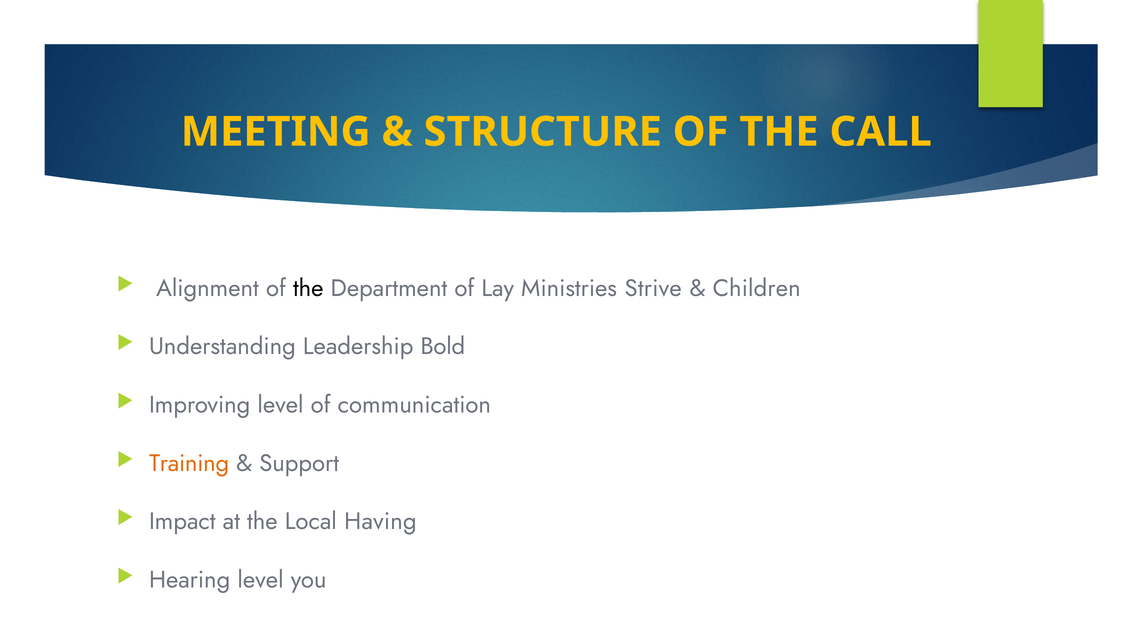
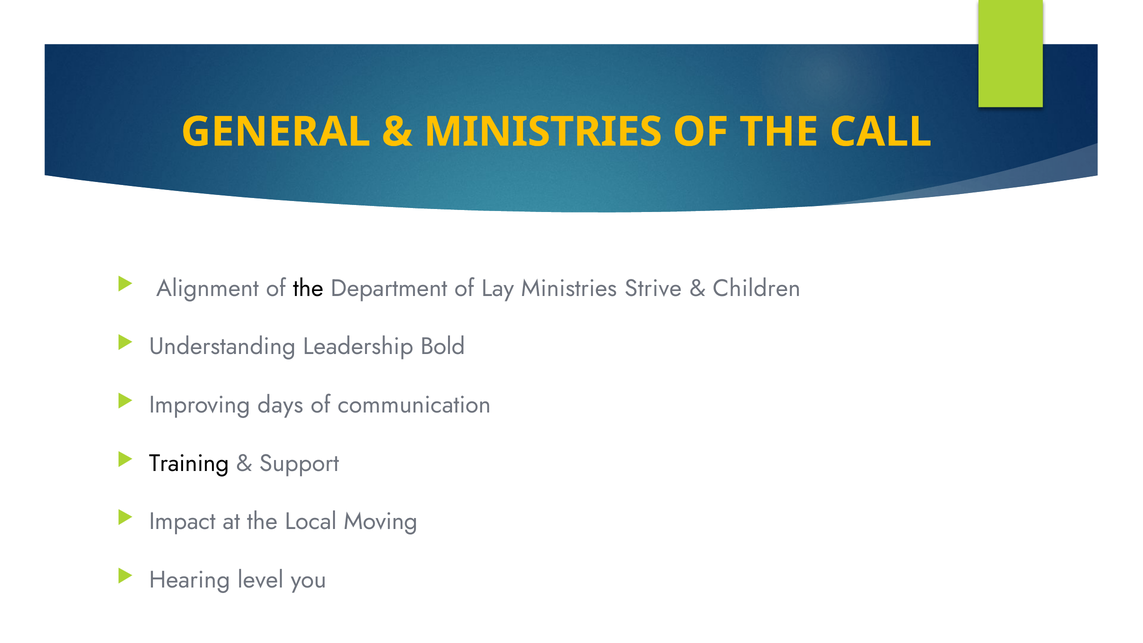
MEETING: MEETING -> GENERAL
STRUCTURE at (543, 132): STRUCTURE -> MINISTRIES
Improving level: level -> days
Training colour: orange -> black
Having: Having -> Moving
